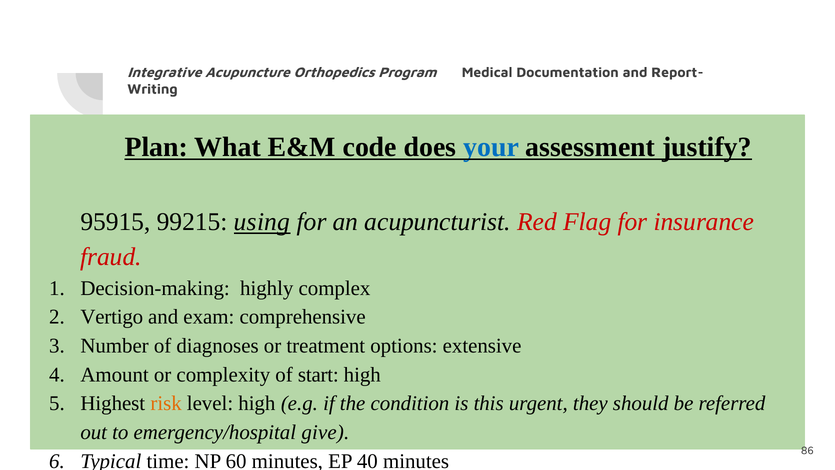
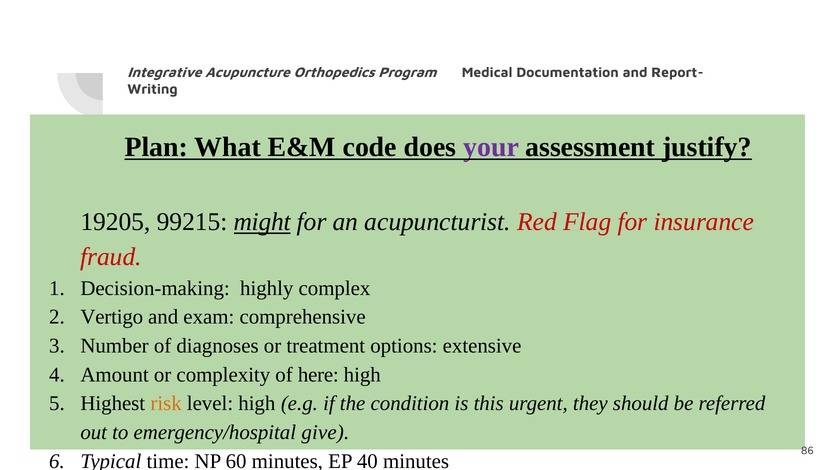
your colour: blue -> purple
95915: 95915 -> 19205
using: using -> might
start: start -> here
